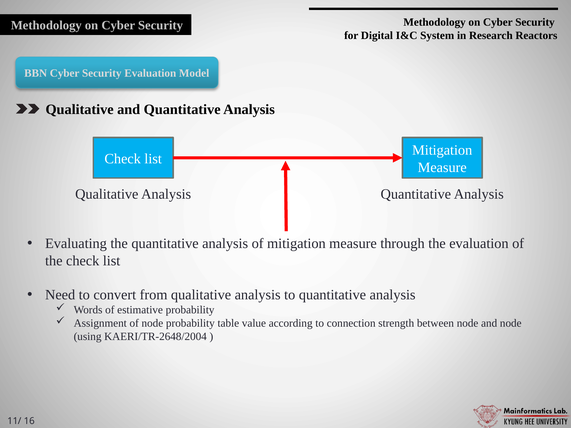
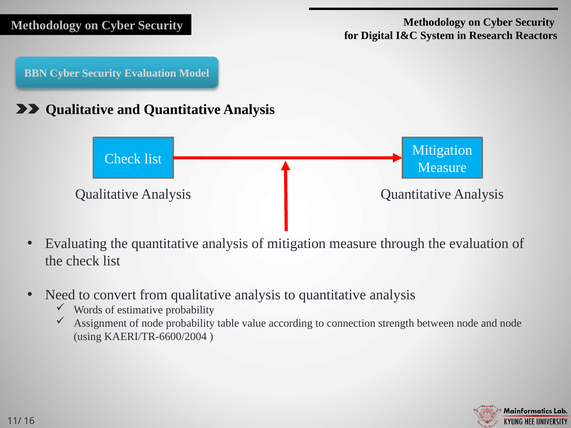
KAERI/TR-2648/2004: KAERI/TR-2648/2004 -> KAERI/TR-6600/2004
